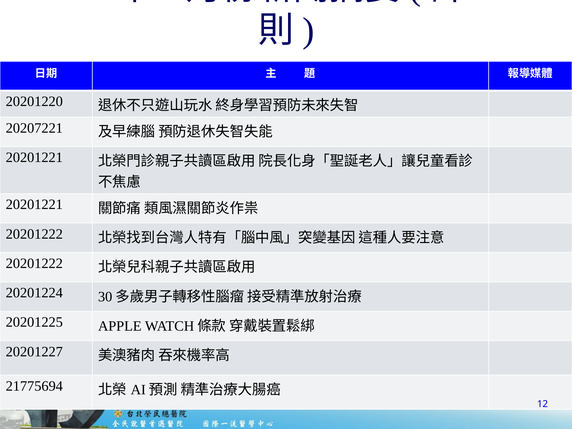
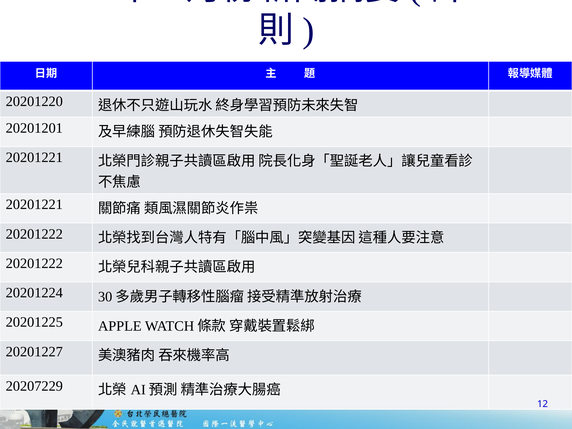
20207221: 20207221 -> 20201201
21775694: 21775694 -> 20207229
